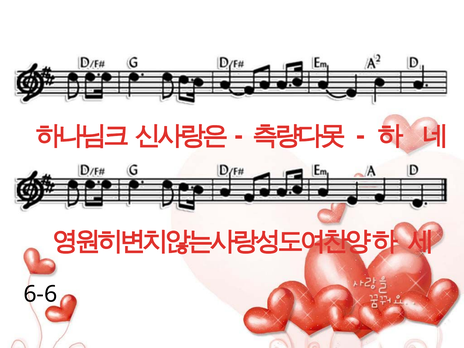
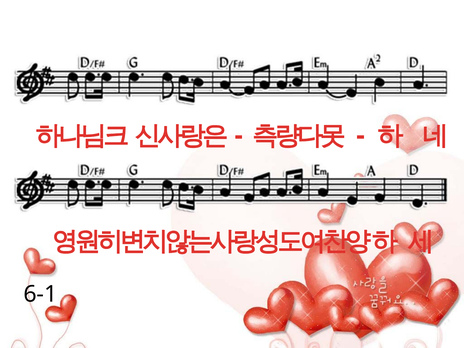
6-6: 6-6 -> 6-1
